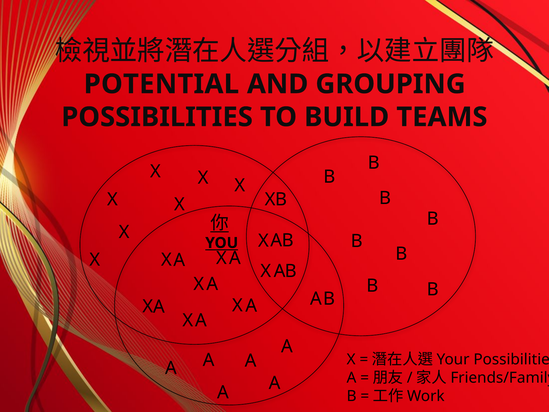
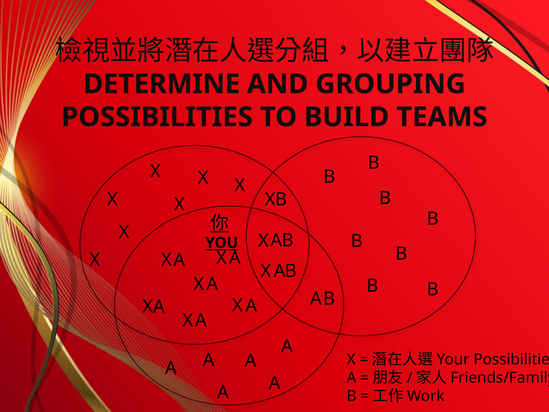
POTENTIAL: POTENTIAL -> DETERMINE
